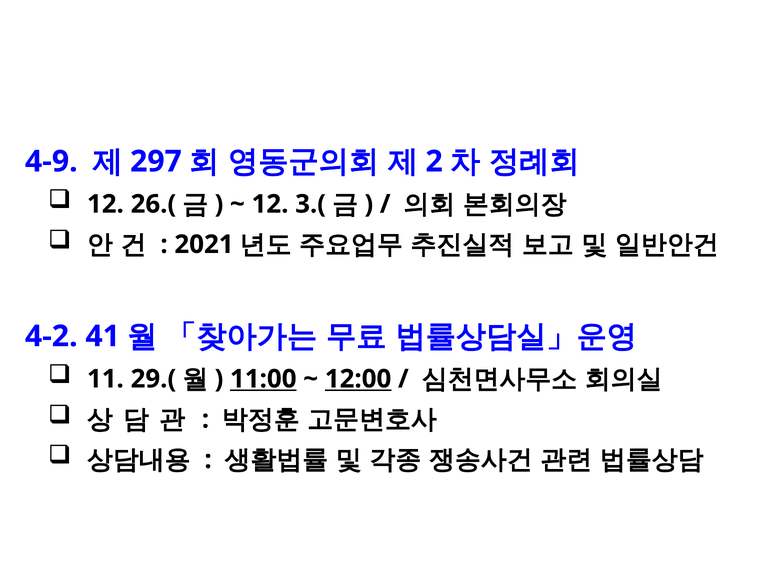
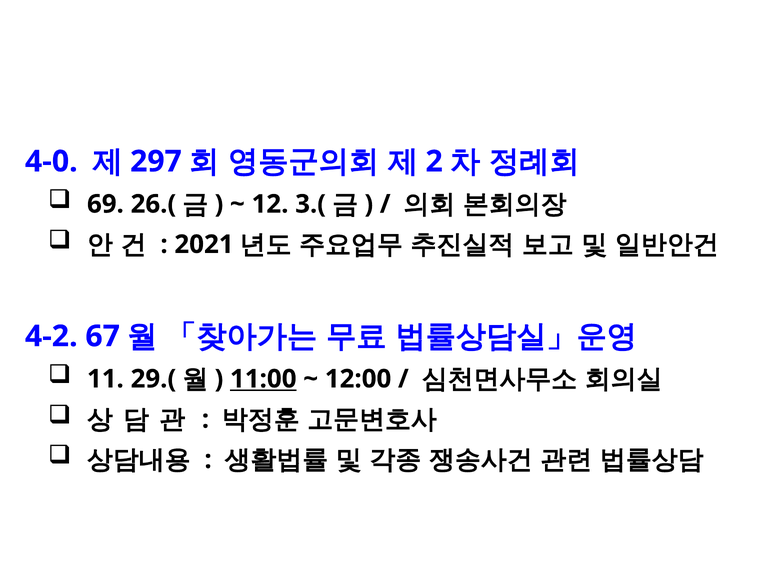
4-9: 4-9 -> 4-0
12 at (105, 204): 12 -> 69
41: 41 -> 67
12:00 underline: present -> none
